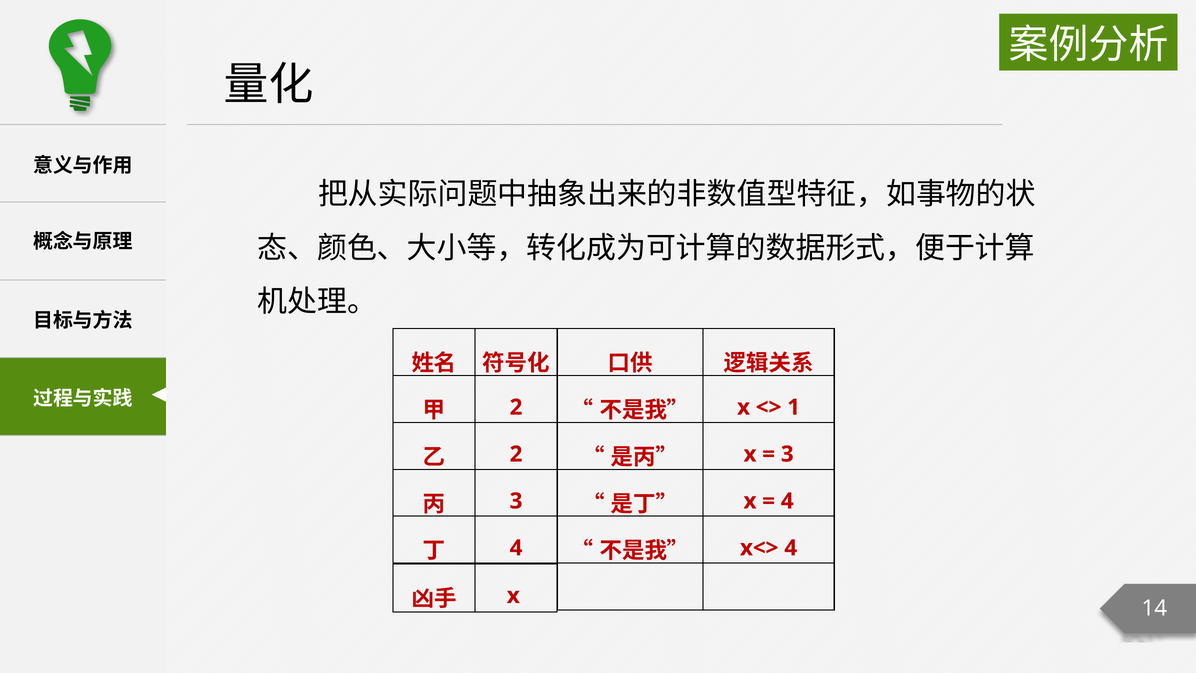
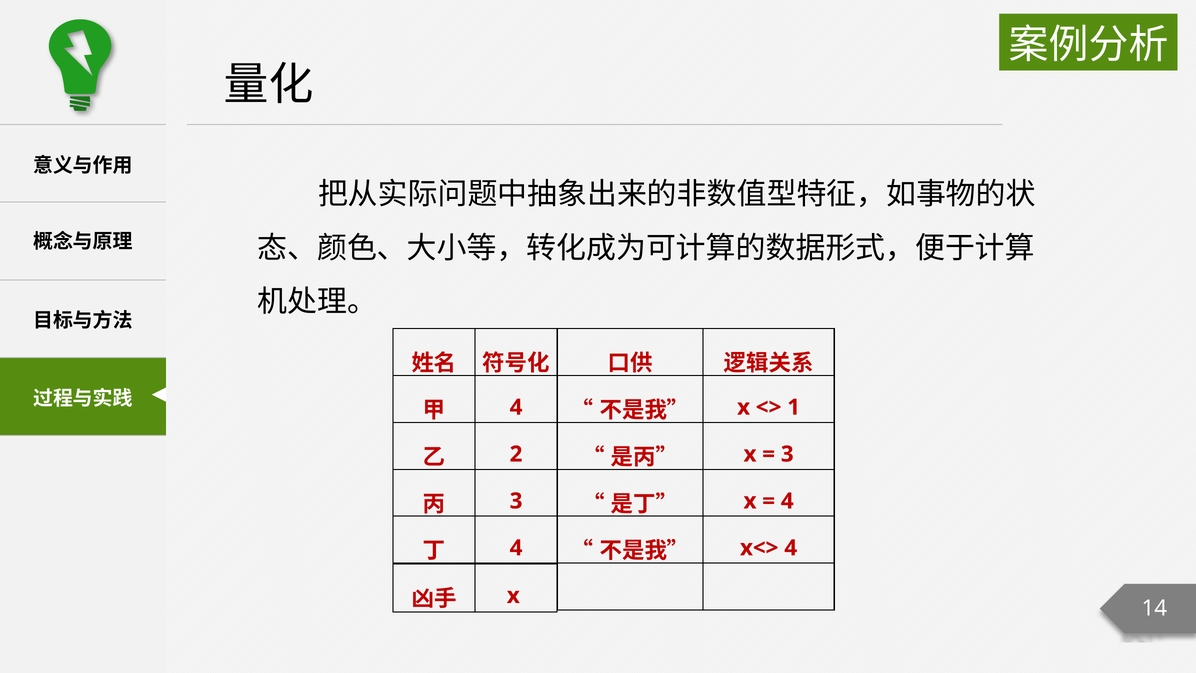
2 at (516, 407): 2 -> 4
